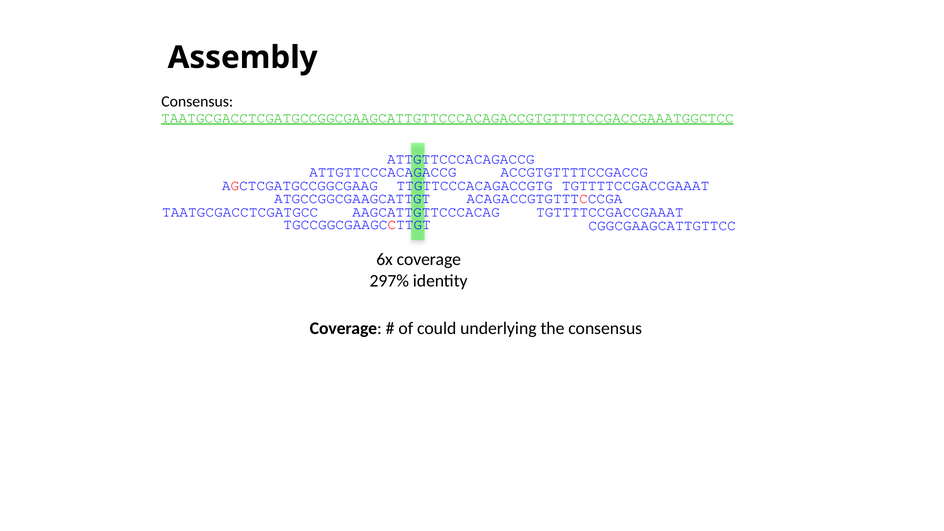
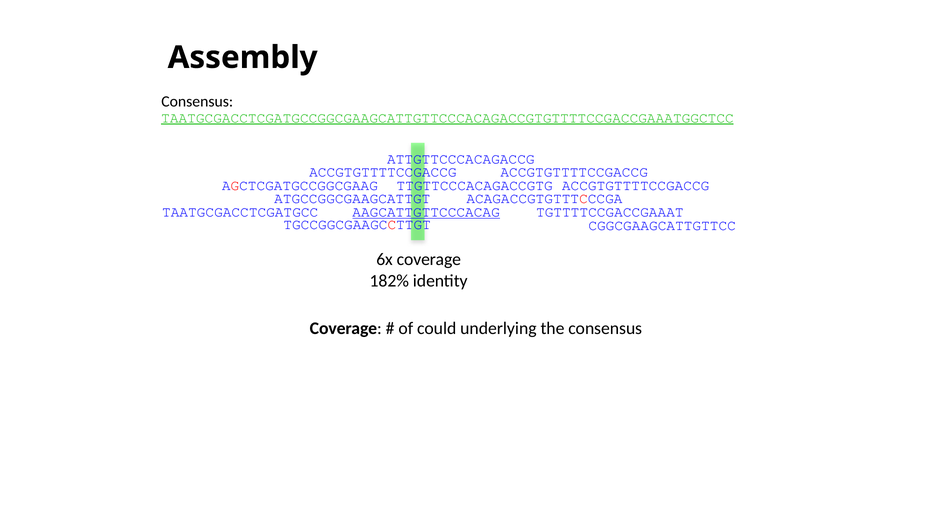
ATTGTTCCCACAGACCG at (383, 172): ATTGTTCCCACAGACCG -> ACCGTGTTTTCCGACCG
TGTTTTCCGACCGAAAT at (636, 185): TGTTTTCCGACCGAAAT -> ACCGTGTTTTCCGACCG
AAGCATTGTTCCCACAG underline: none -> present
297%: 297% -> 182%
